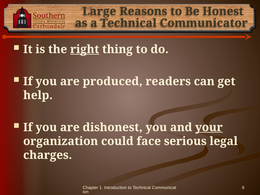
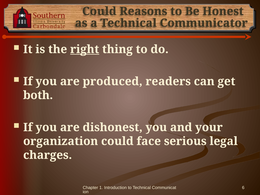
Large at (99, 11): Large -> Could
help: help -> both
your underline: present -> none
